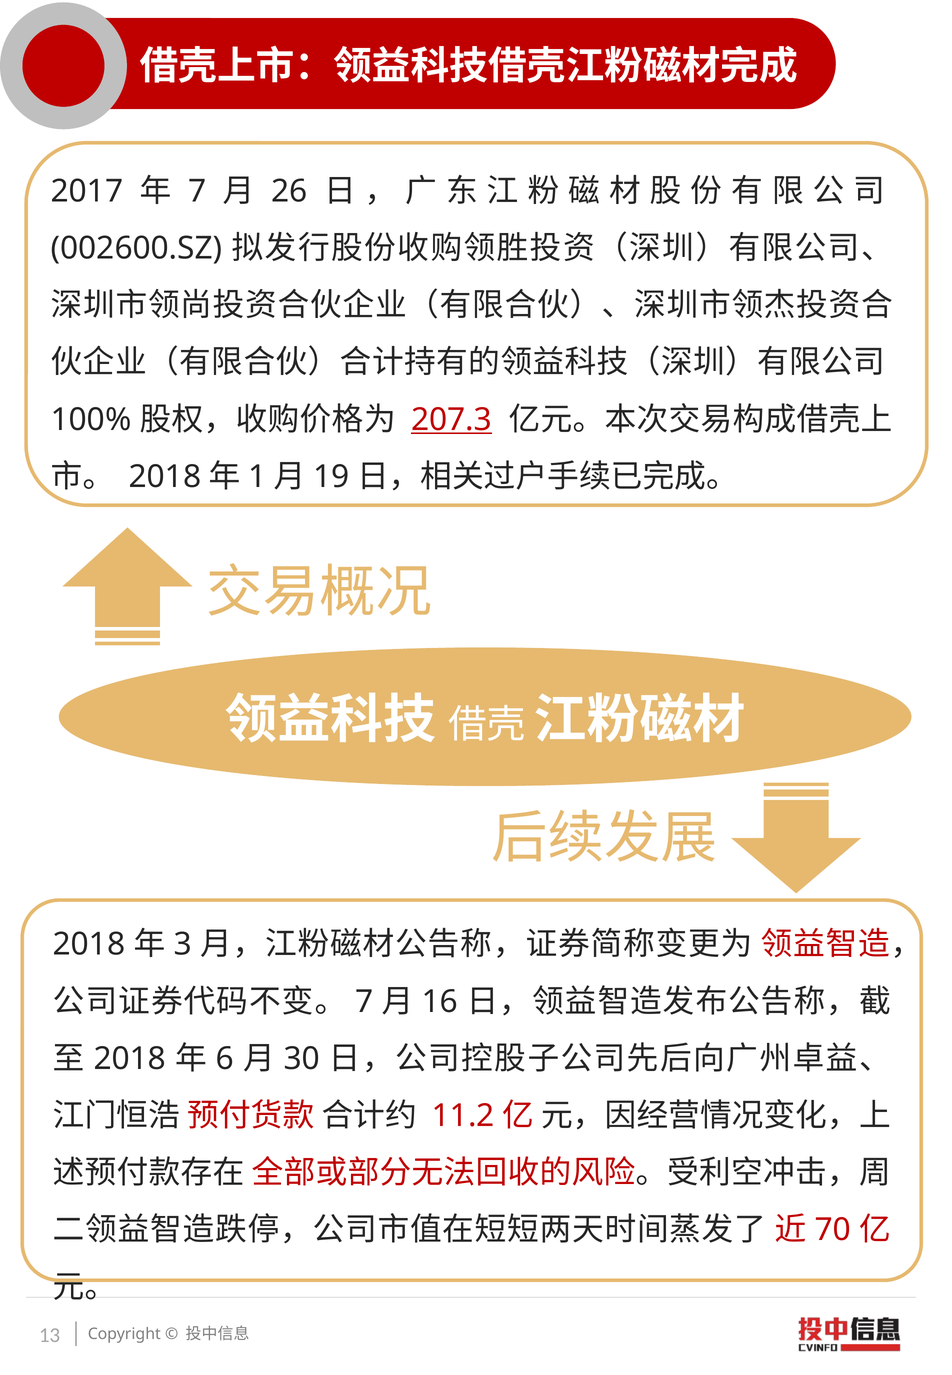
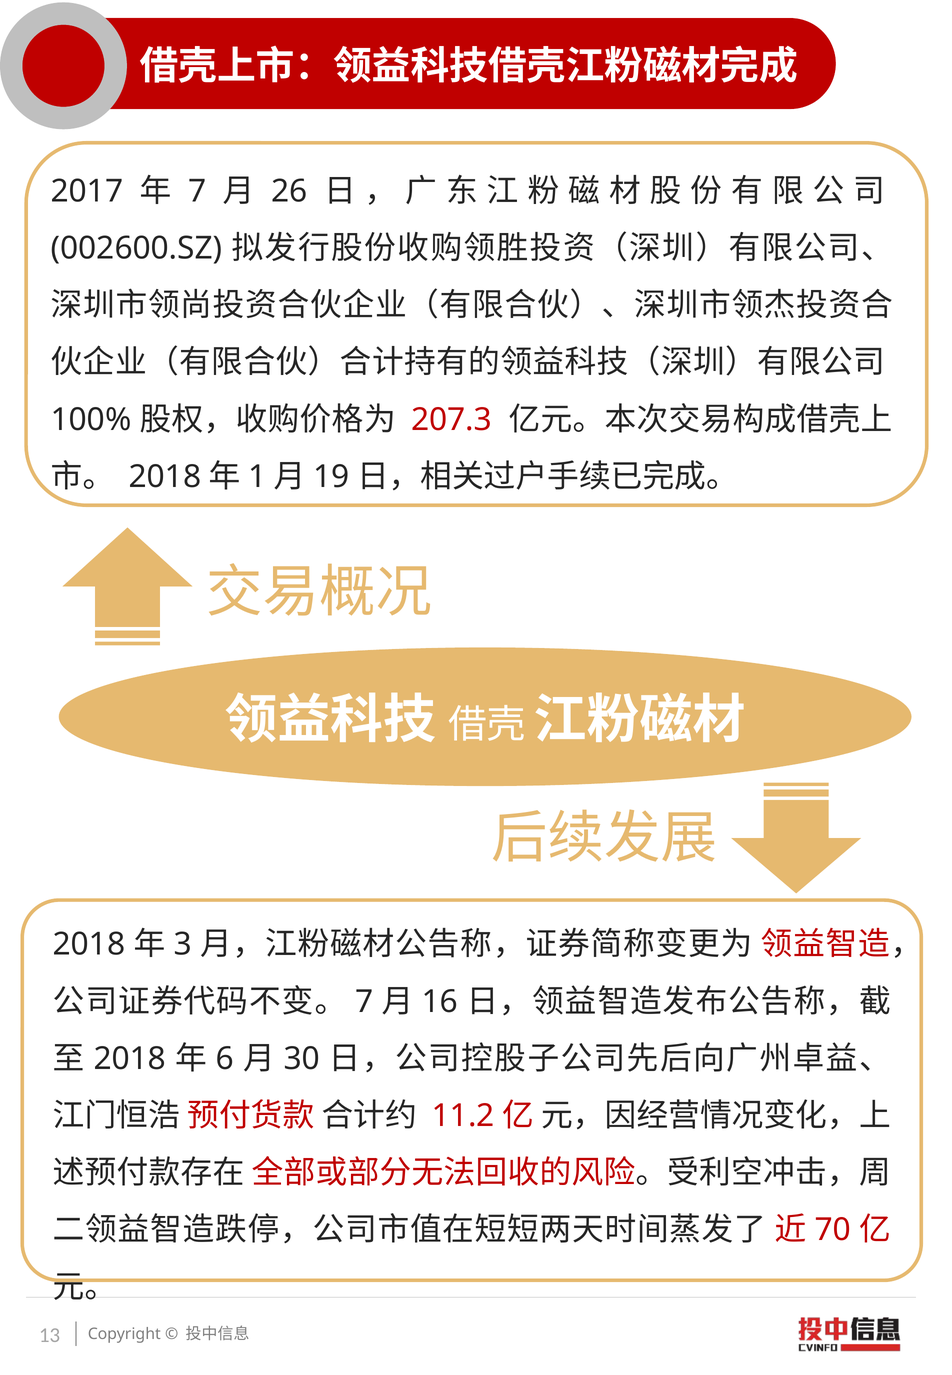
207.3 underline: present -> none
